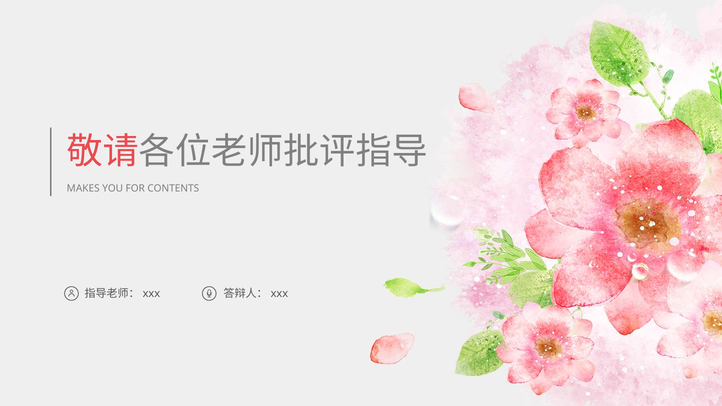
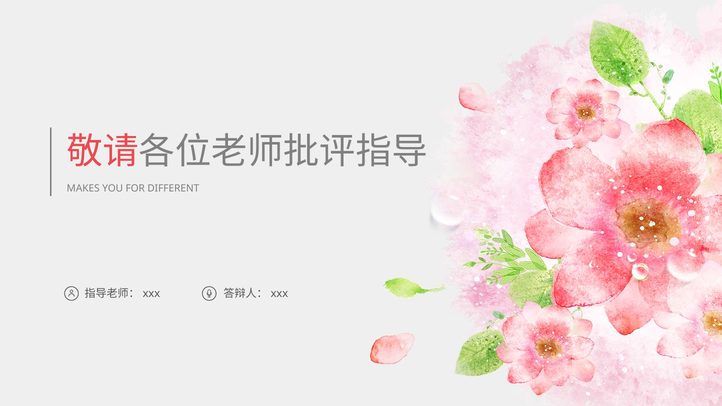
CONTENTS: CONTENTS -> DIFFERENT
